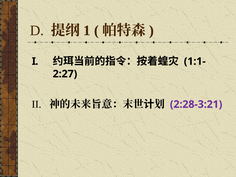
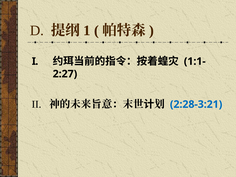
2:28-3:21 colour: purple -> blue
